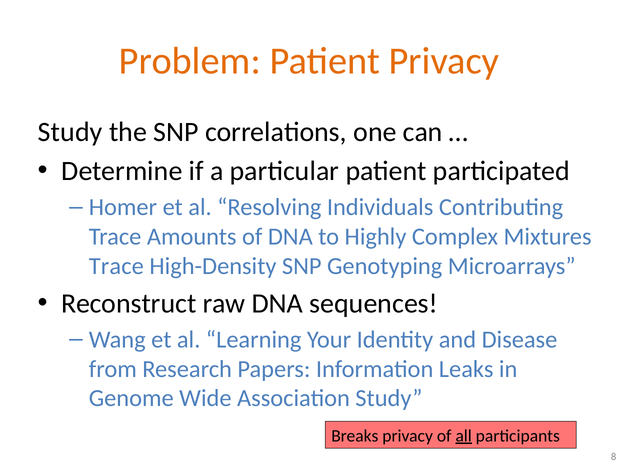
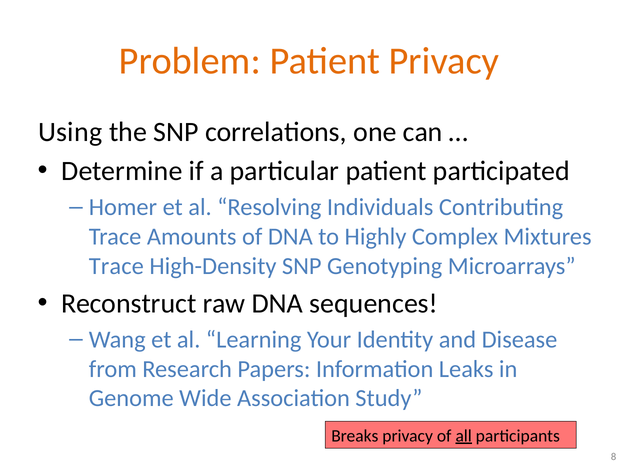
Study at (70, 132): Study -> Using
